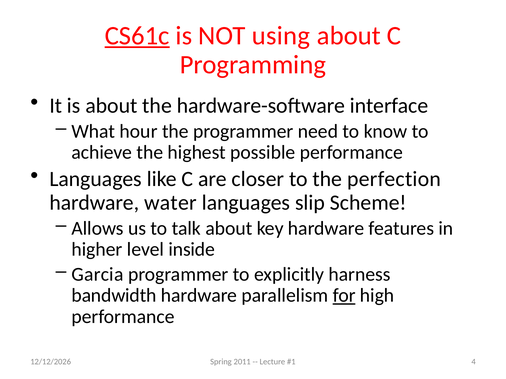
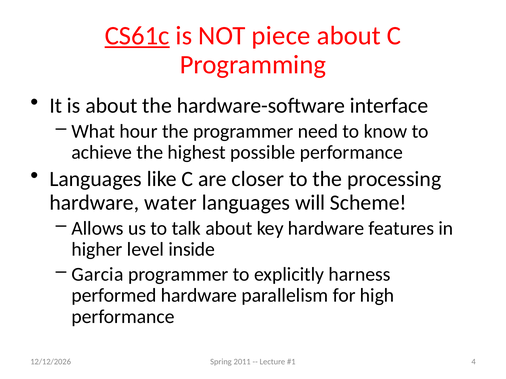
using: using -> piece
perfection: perfection -> processing
slip: slip -> will
bandwidth: bandwidth -> performed
for underline: present -> none
